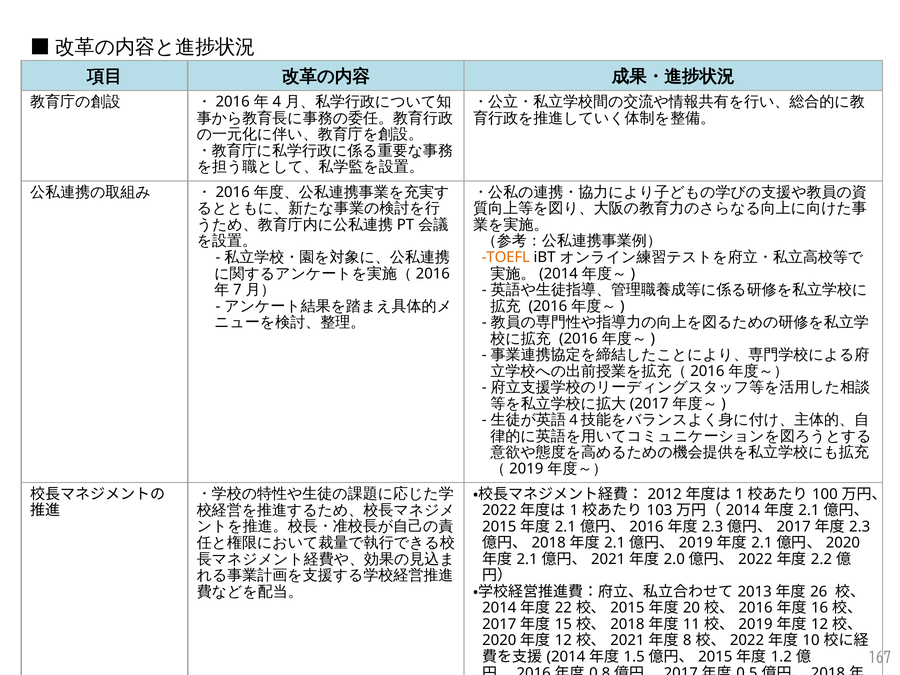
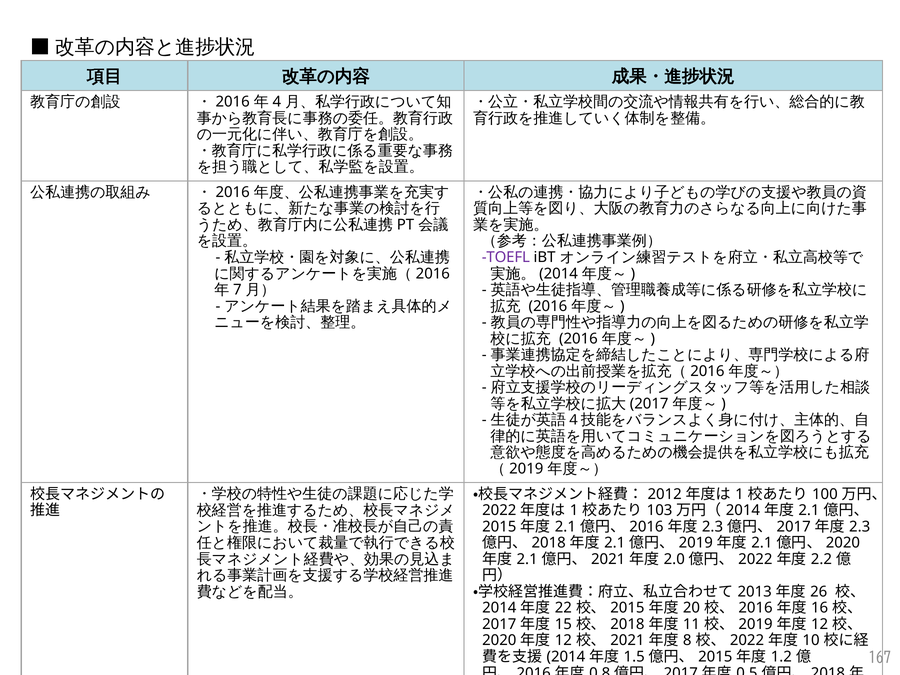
TOEFL colour: orange -> purple
